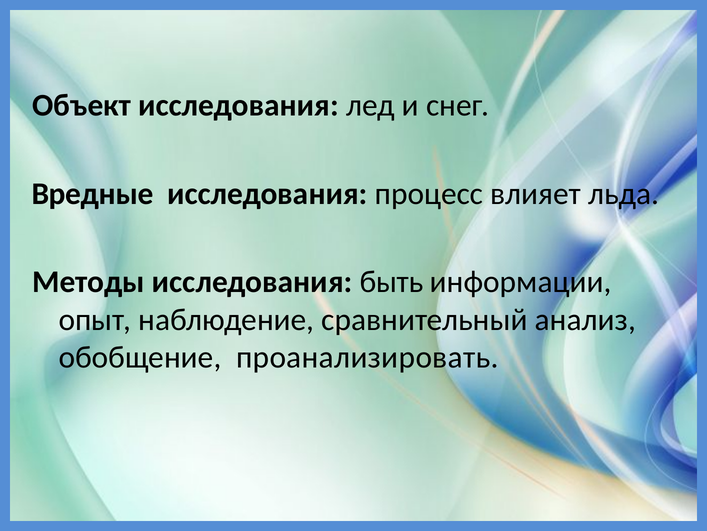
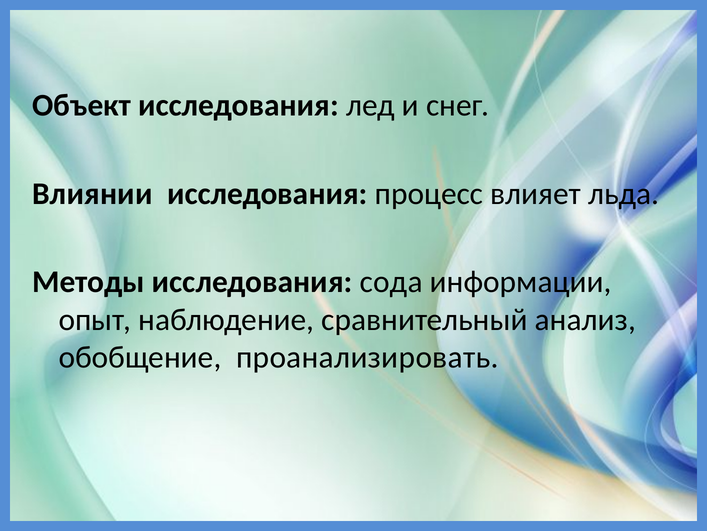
Вредные: Вредные -> Влиянии
быть: быть -> сода
